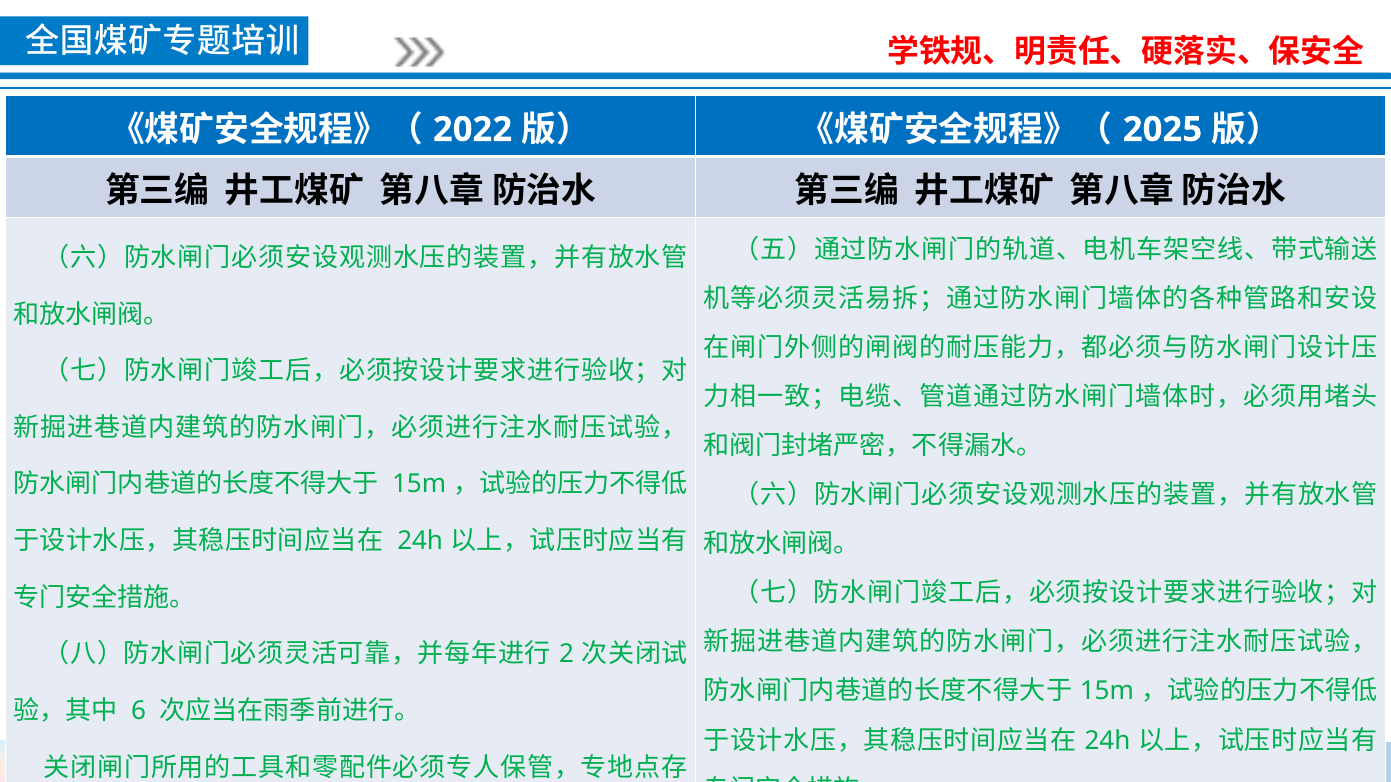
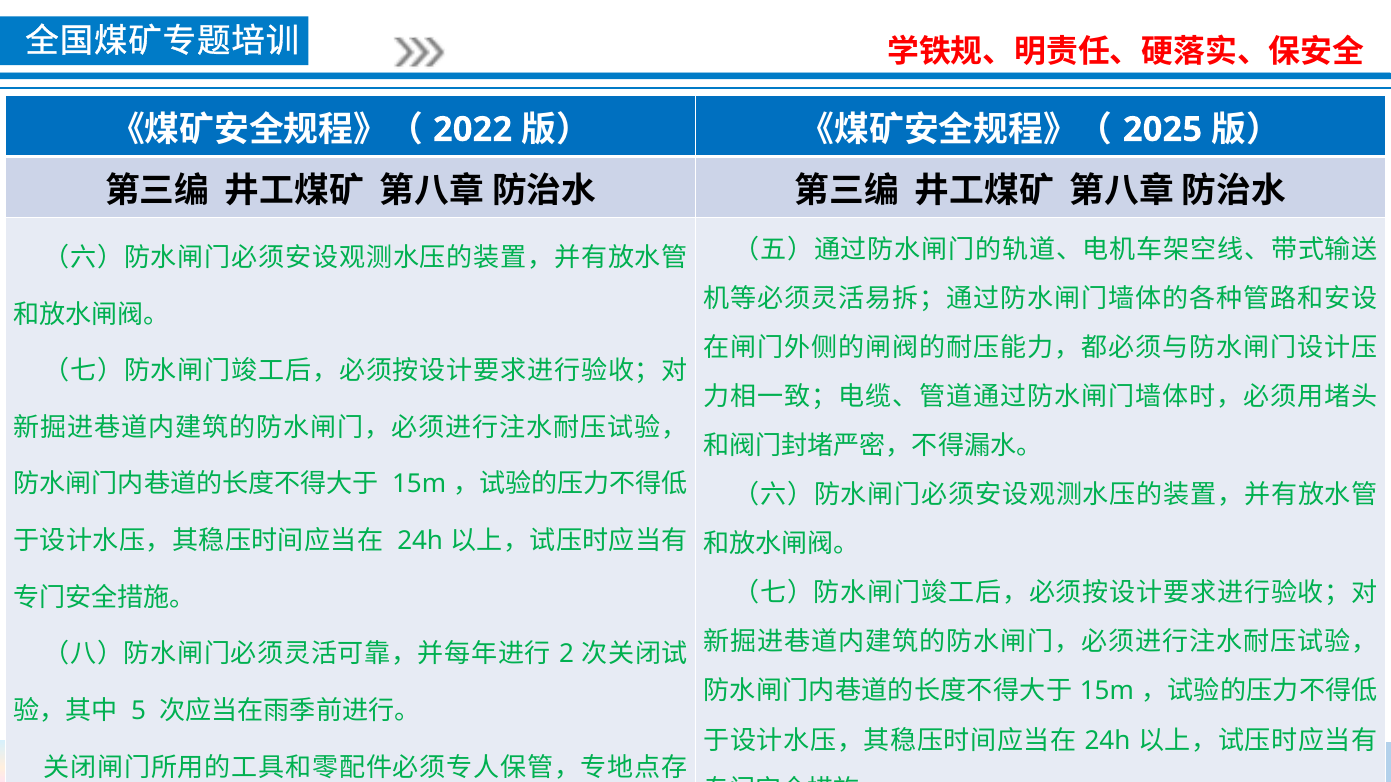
6: 6 -> 5
